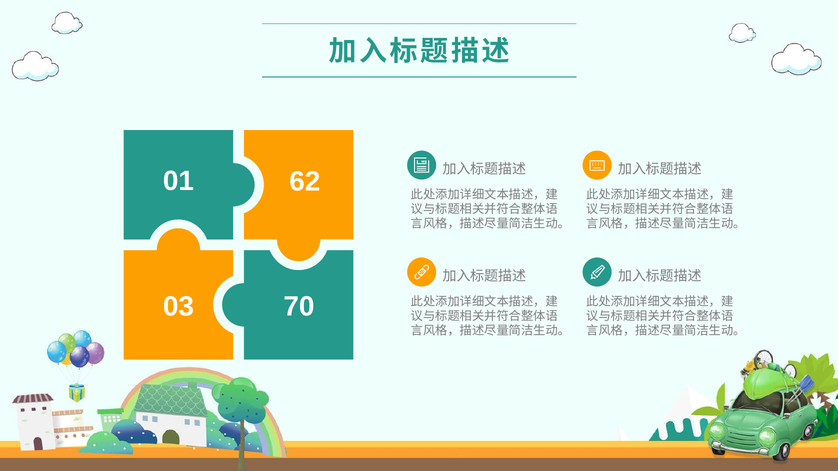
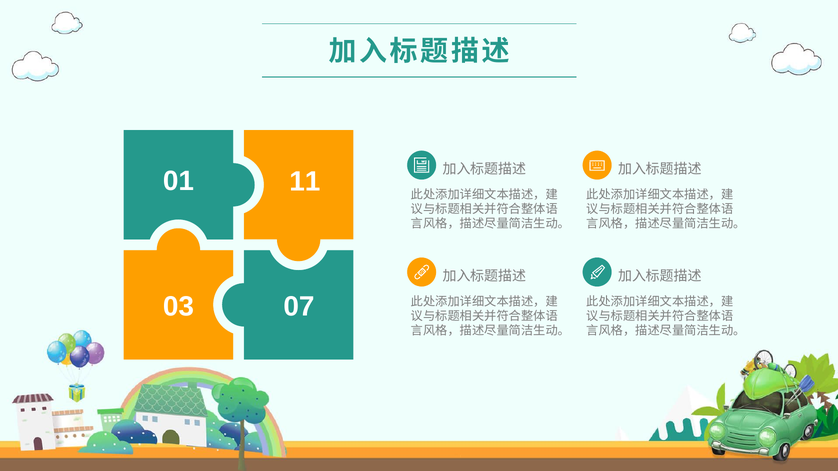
62: 62 -> 11
70: 70 -> 07
